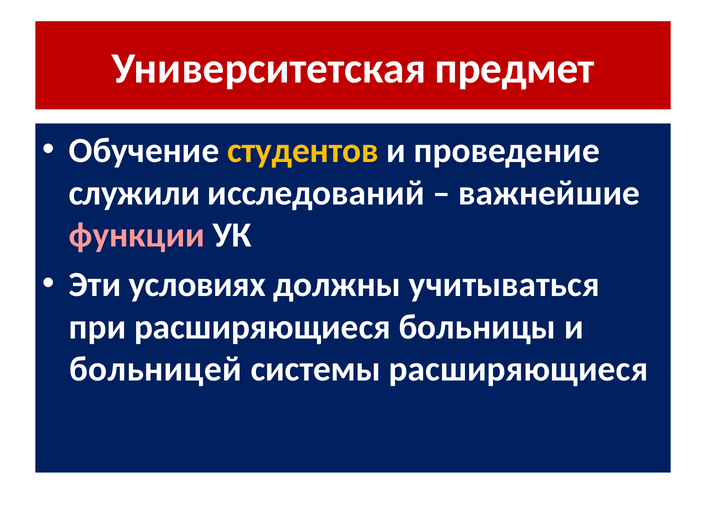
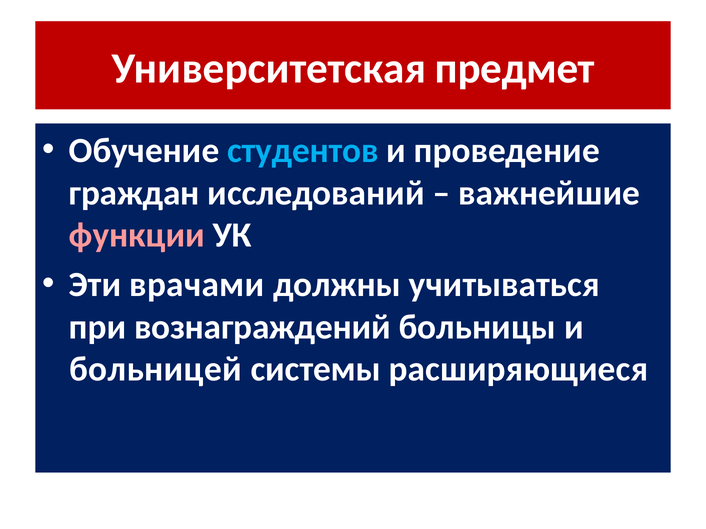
студентов colour: yellow -> light blue
служили: служили -> граждан
условиях: условиях -> врачами
при расширяющиеся: расширяющиеся -> вознаграждений
